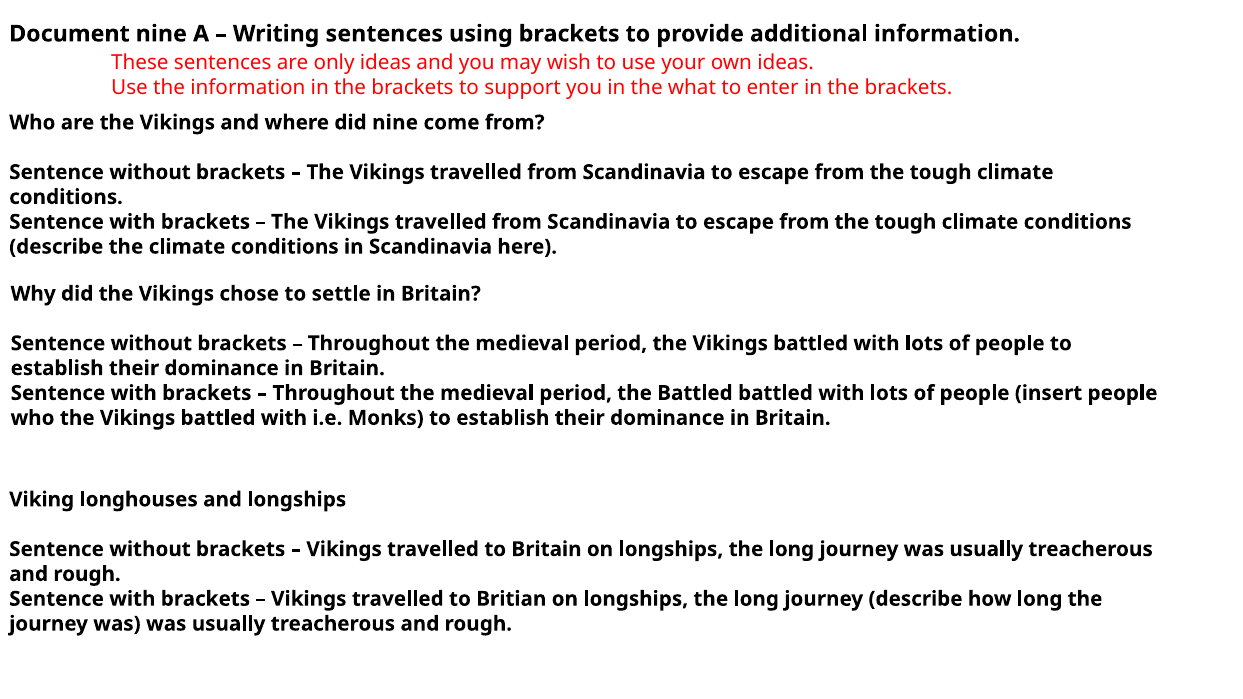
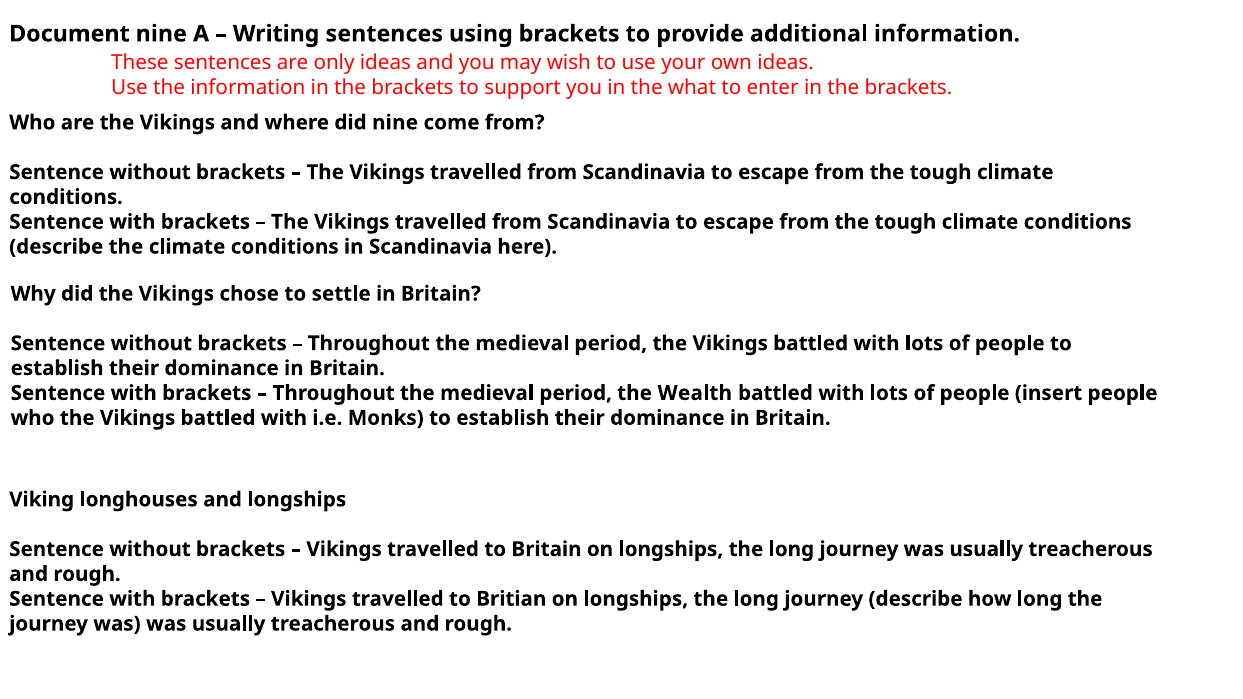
the Battled: Battled -> Wealth
